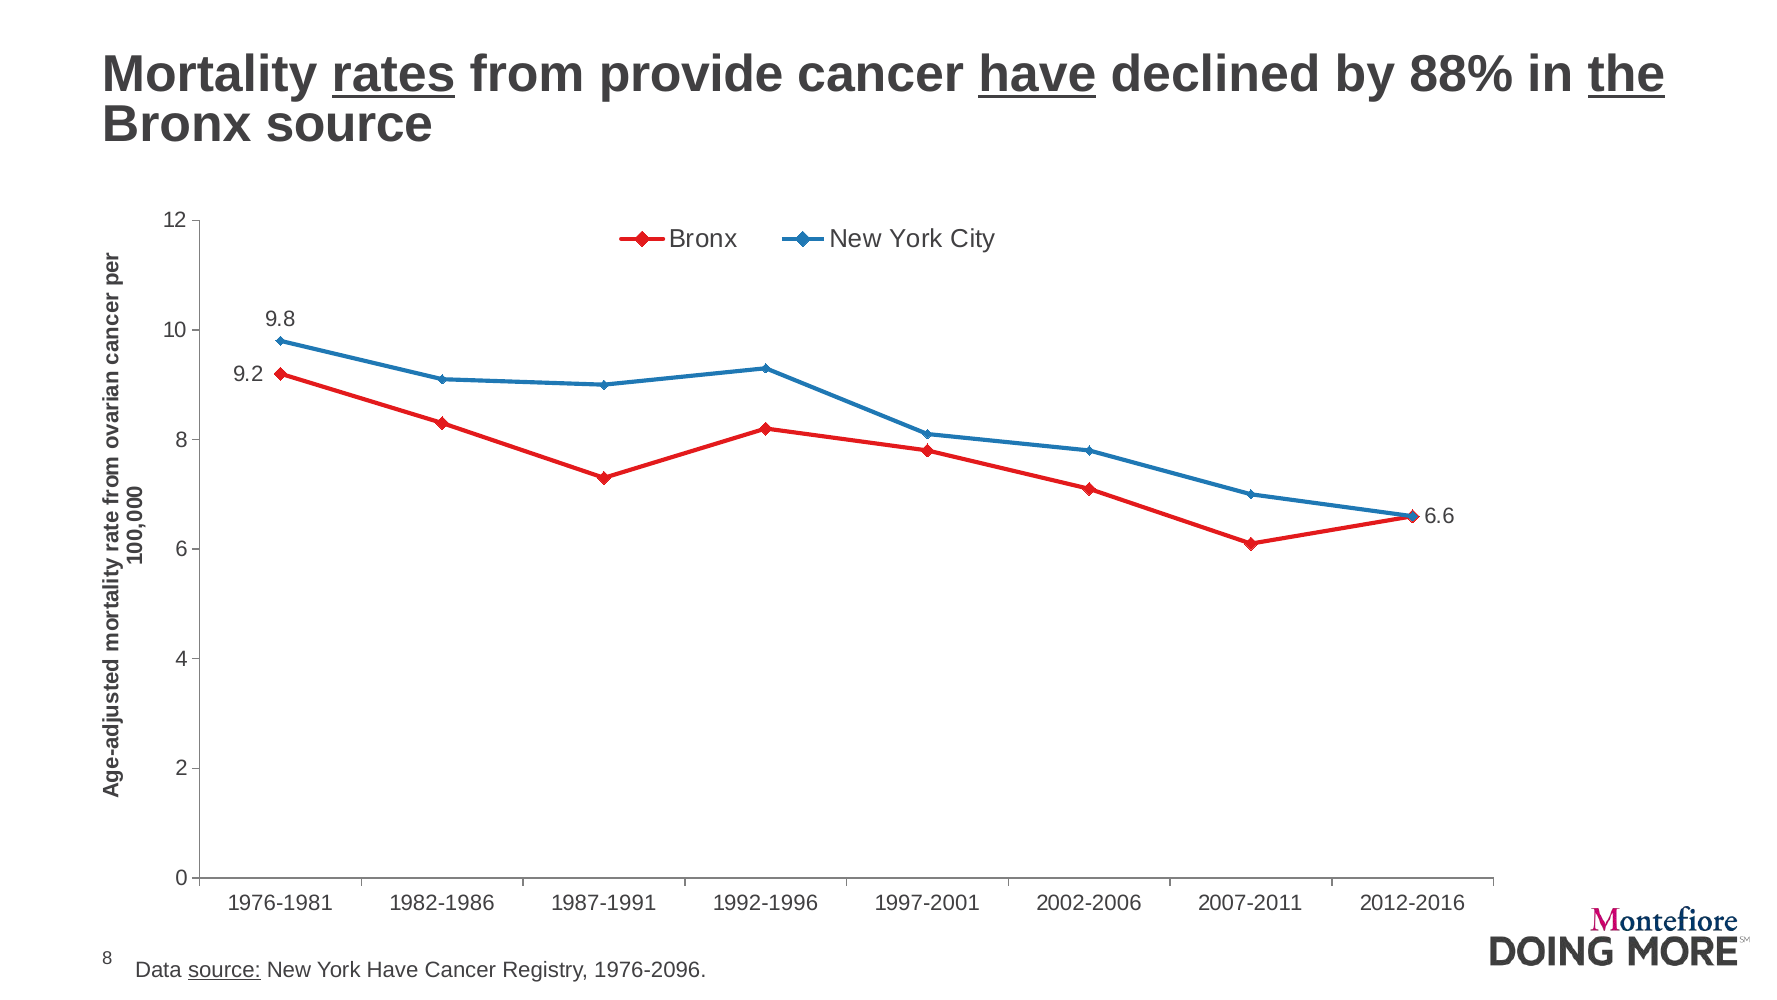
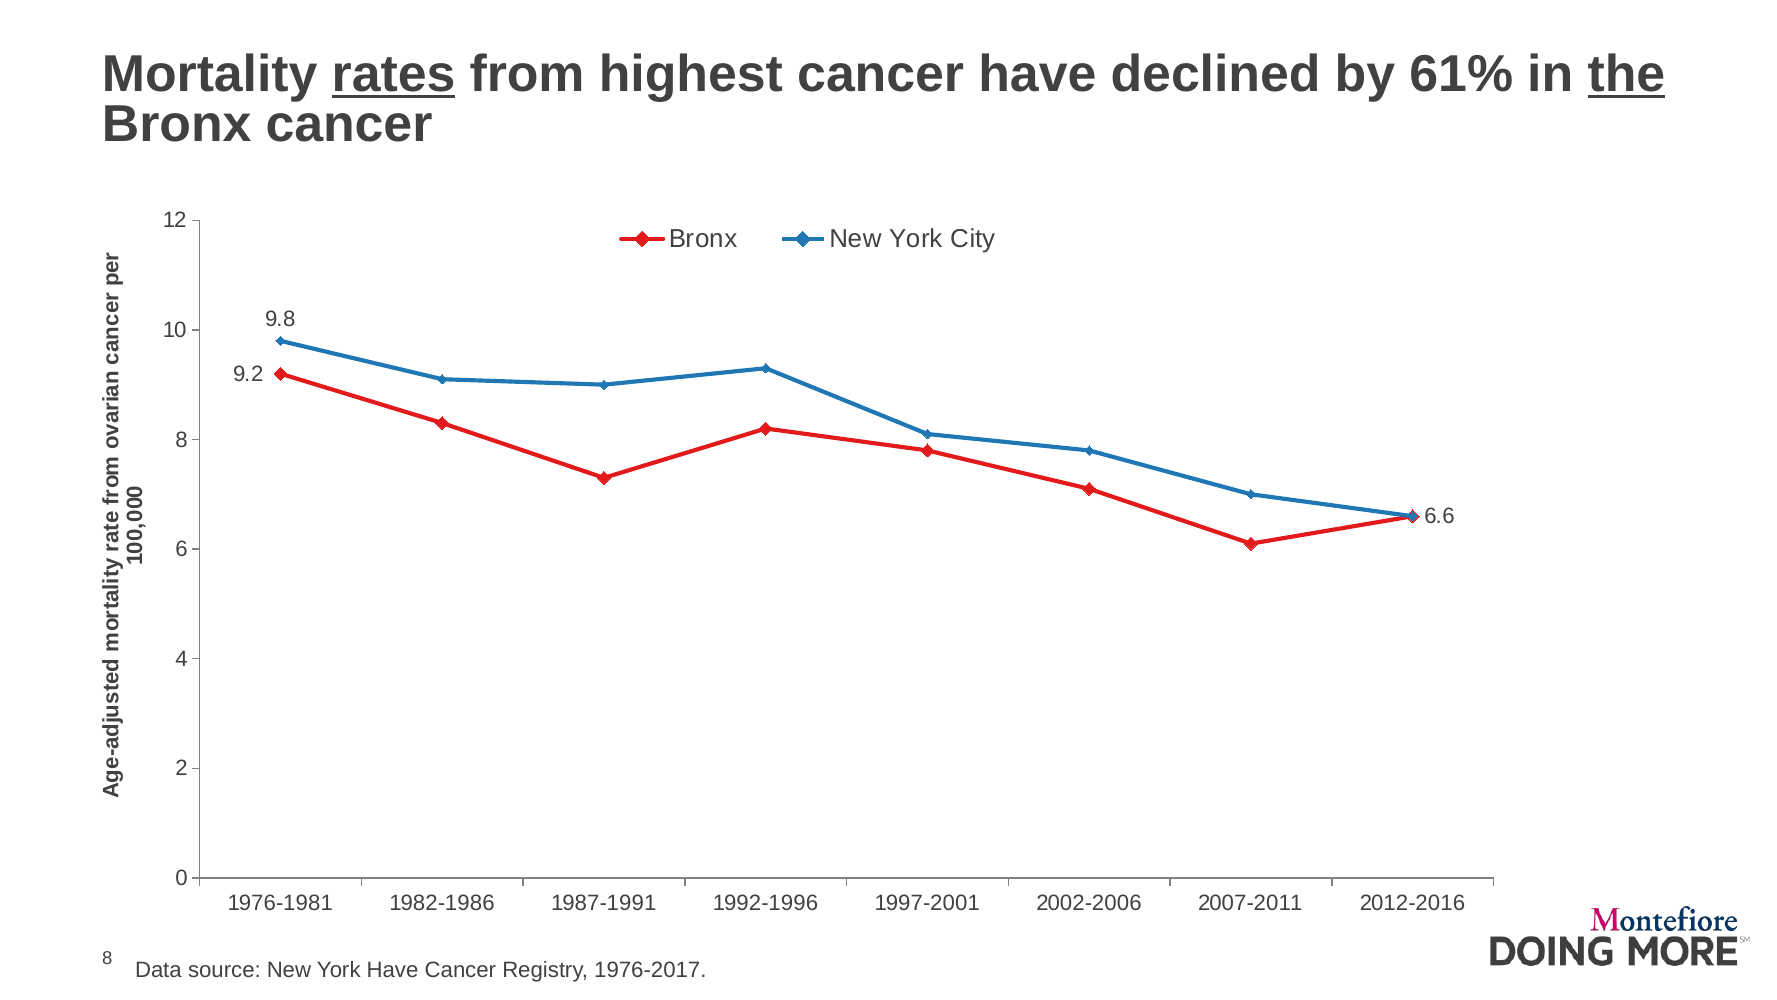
provide: provide -> highest
have at (1037, 74) underline: present -> none
88%: 88% -> 61%
Bronx source: source -> cancer
source at (224, 970) underline: present -> none
1976-2096: 1976-2096 -> 1976-2017
